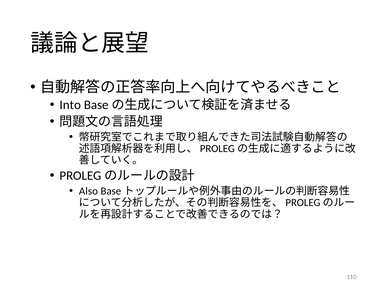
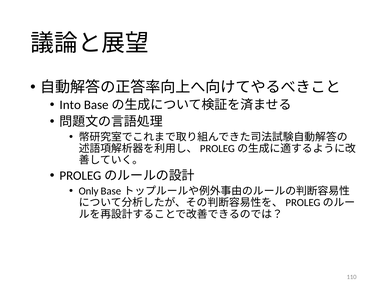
Also: Also -> Only
